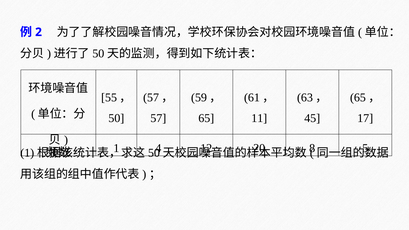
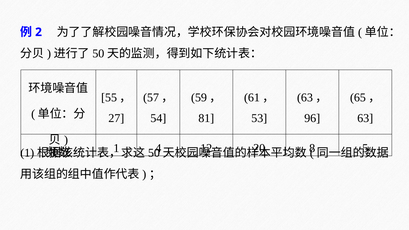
50 at (116, 118): 50 -> 27
57 at (158, 118): 57 -> 54
65 at (206, 118): 65 -> 81
11: 11 -> 53
45: 45 -> 96
17 at (365, 118): 17 -> 63
